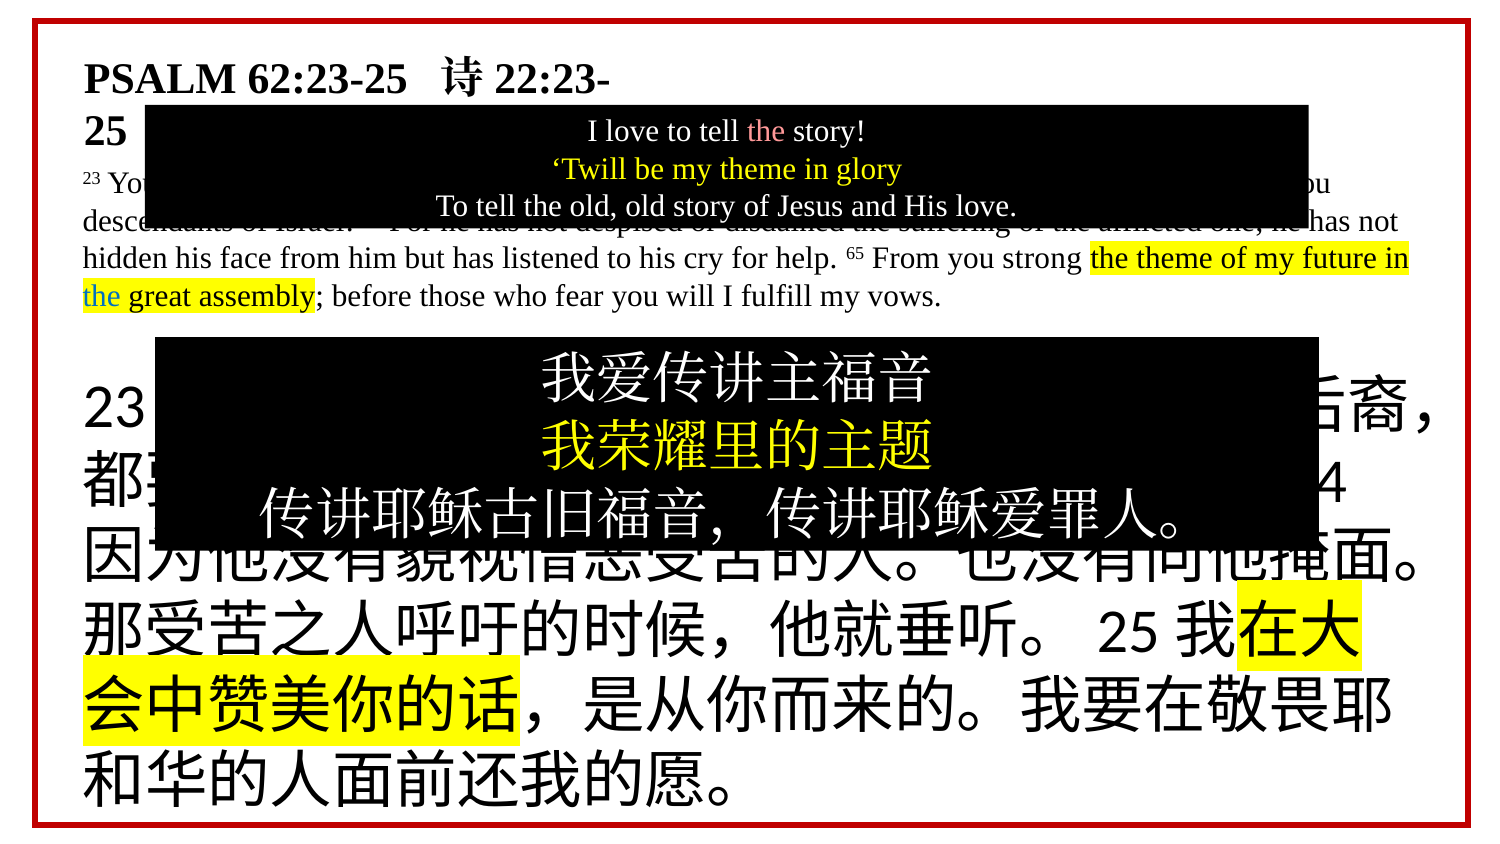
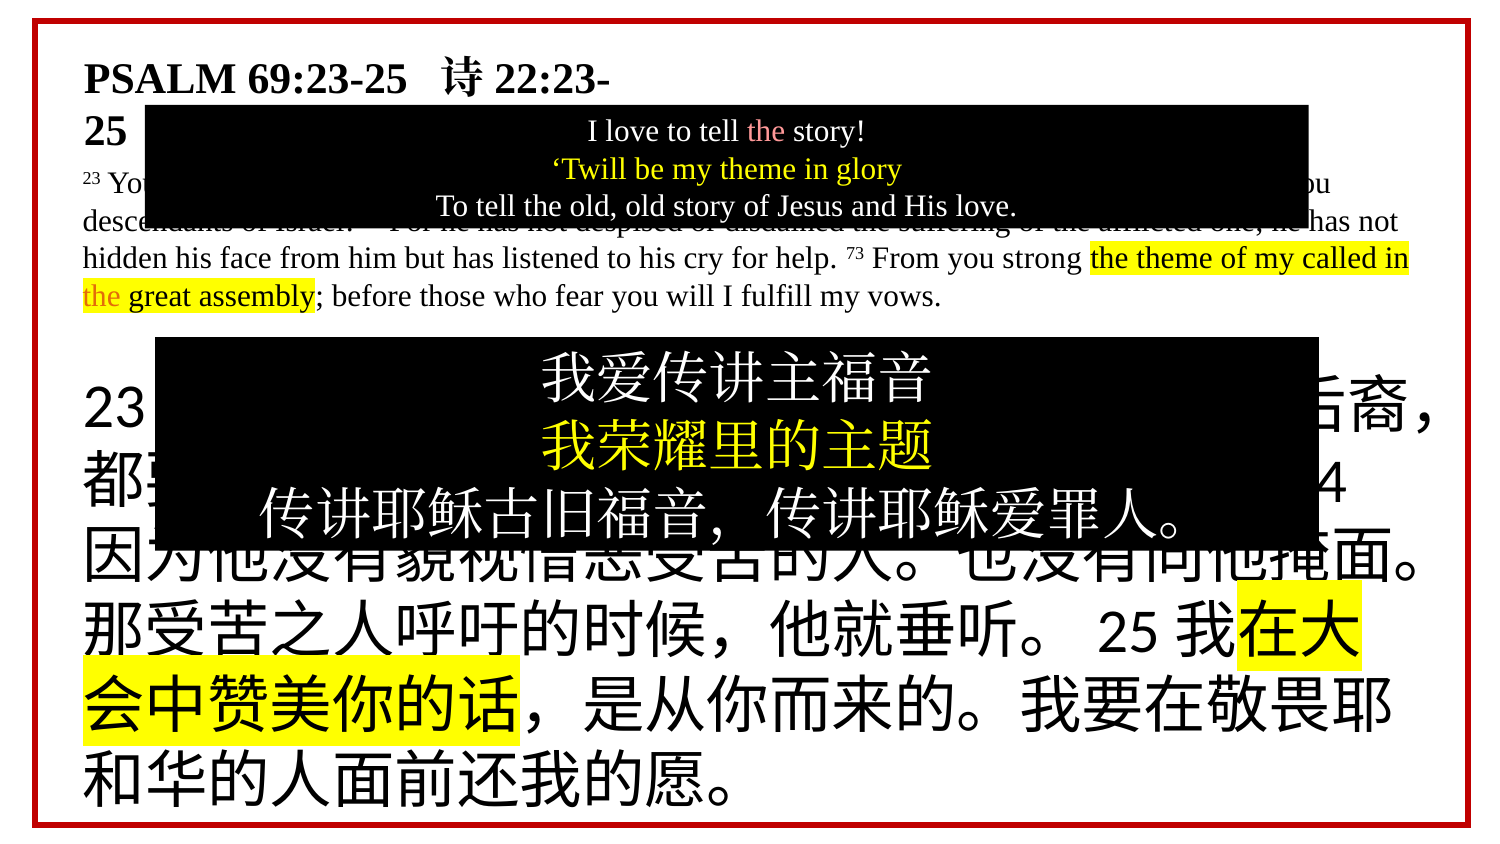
62:23-25: 62:23-25 -> 69:23-25
65: 65 -> 73
future: future -> called
the at (102, 296) colour: blue -> orange
